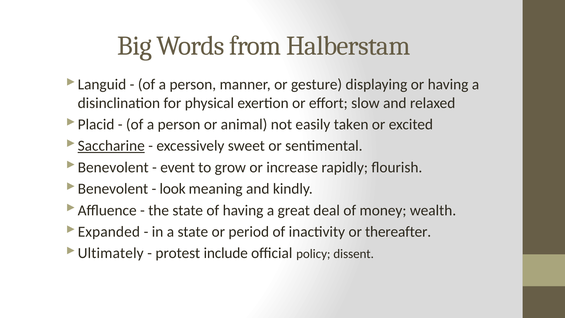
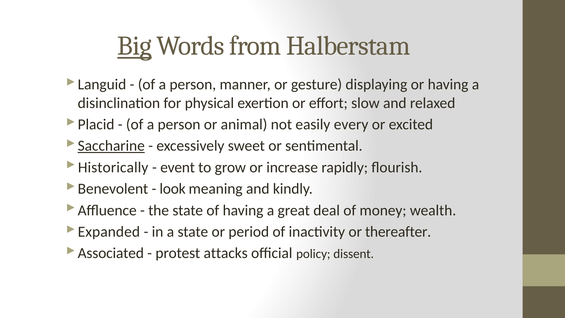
Big underline: none -> present
taken: taken -> every
Benevolent at (113, 167): Benevolent -> Historically
Ultimately: Ultimately -> Associated
include: include -> attacks
